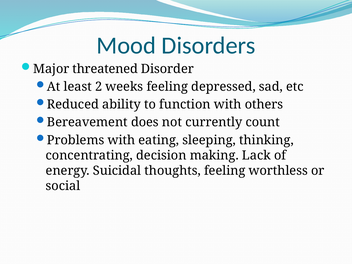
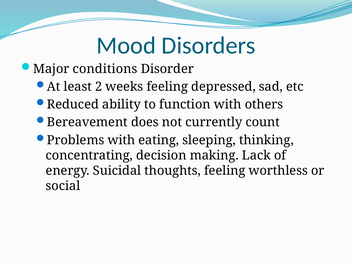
threatened: threatened -> conditions
